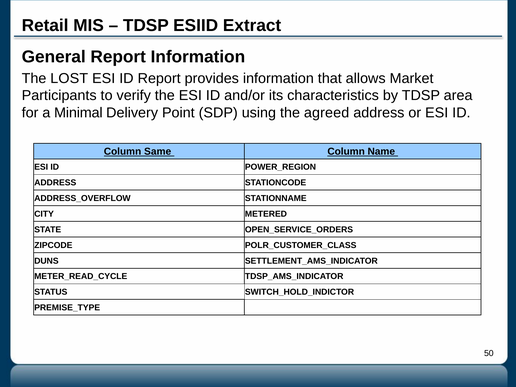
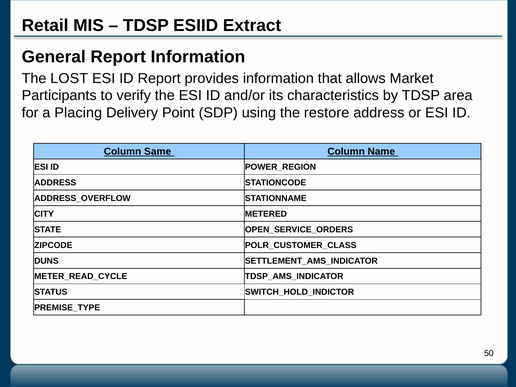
Minimal: Minimal -> Placing
agreed: agreed -> restore
